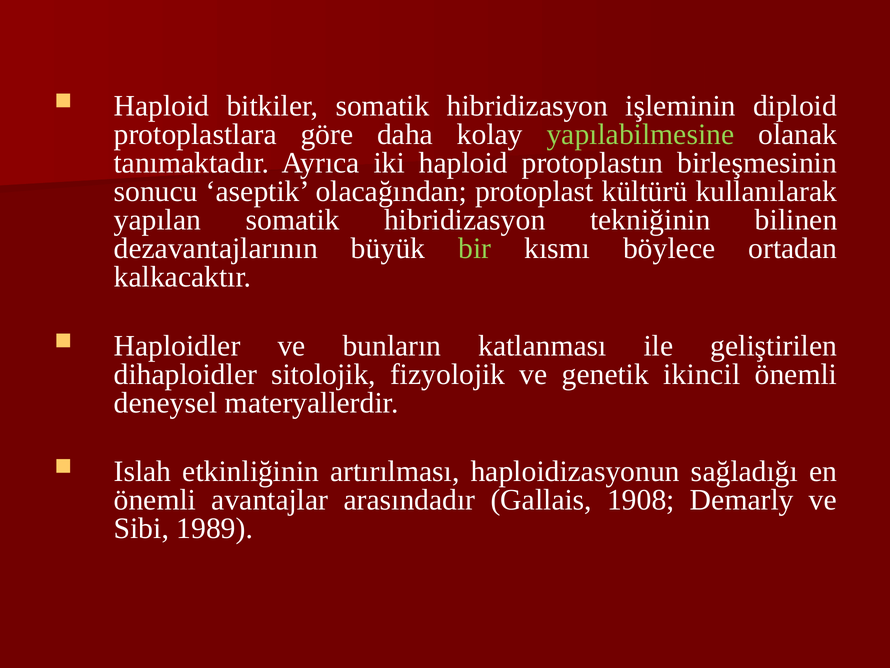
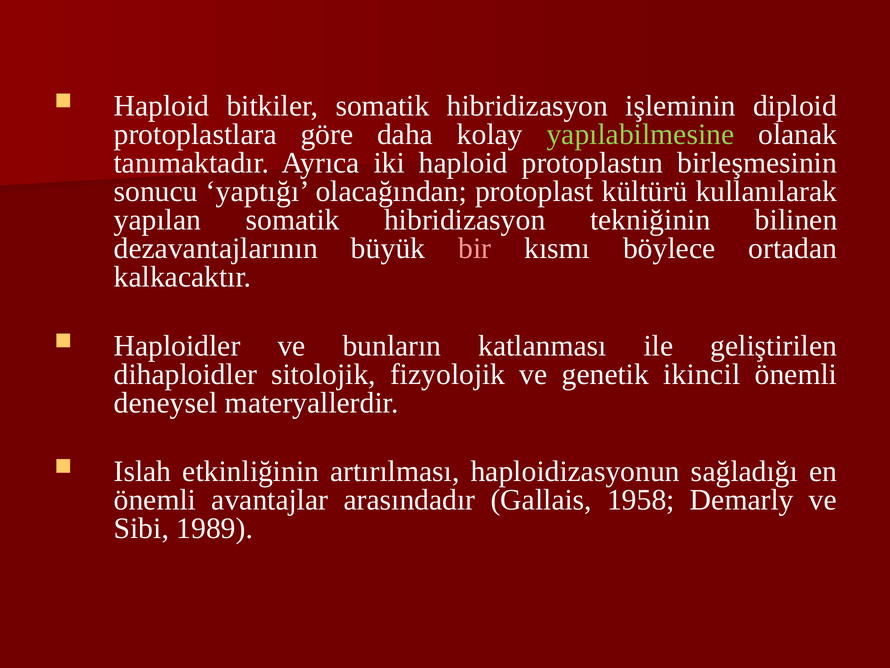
aseptik: aseptik -> yaptığı
bir colour: light green -> pink
1908: 1908 -> 1958
